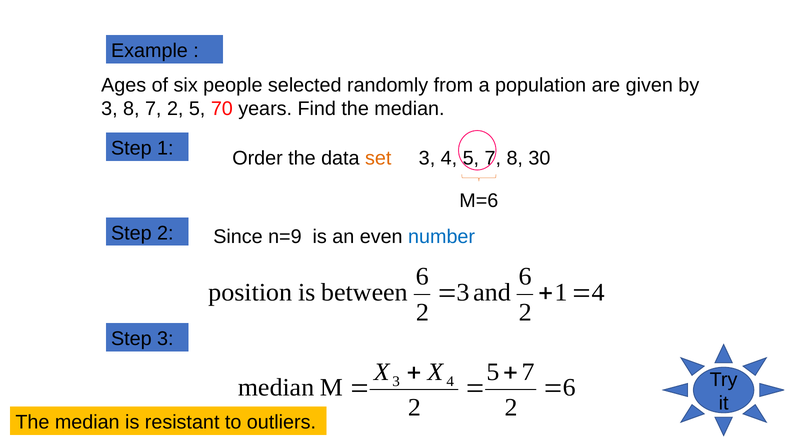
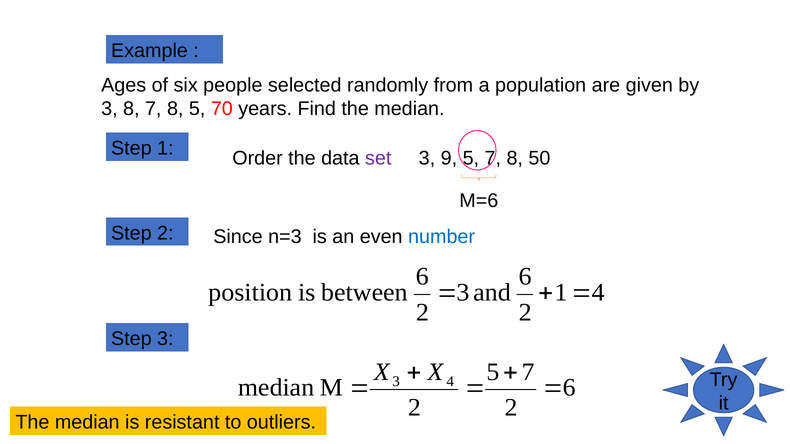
8 7 2: 2 -> 8
set colour: orange -> purple
3 4: 4 -> 9
30: 30 -> 50
n=9: n=9 -> n=3
